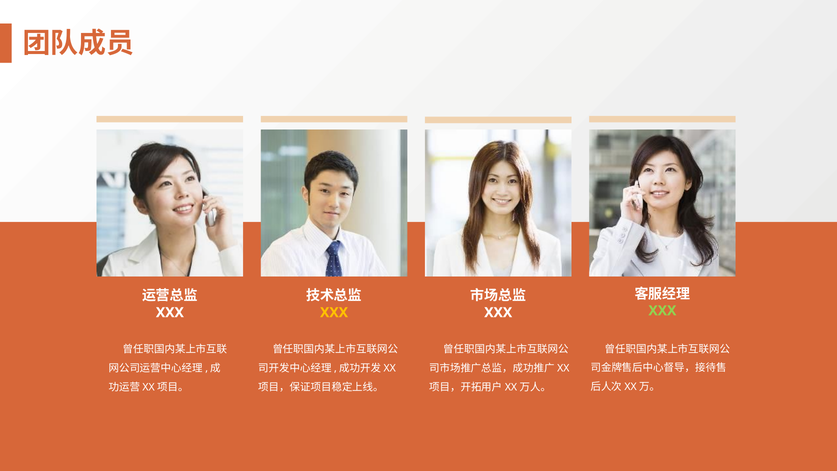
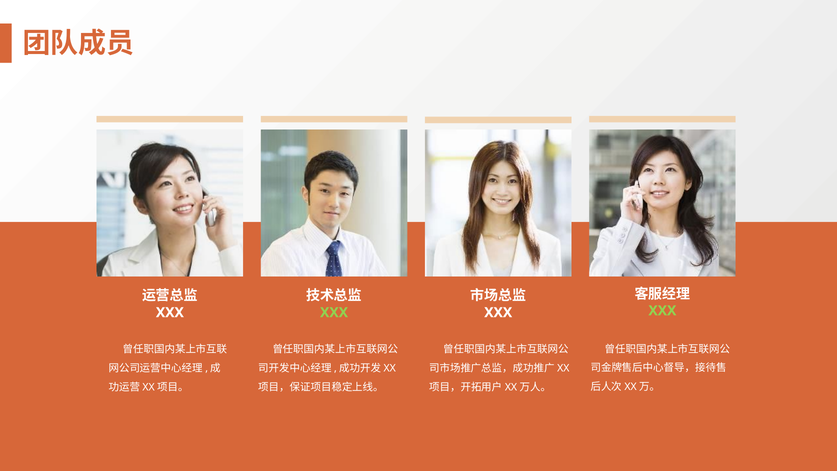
XXX at (334, 312) colour: yellow -> light green
